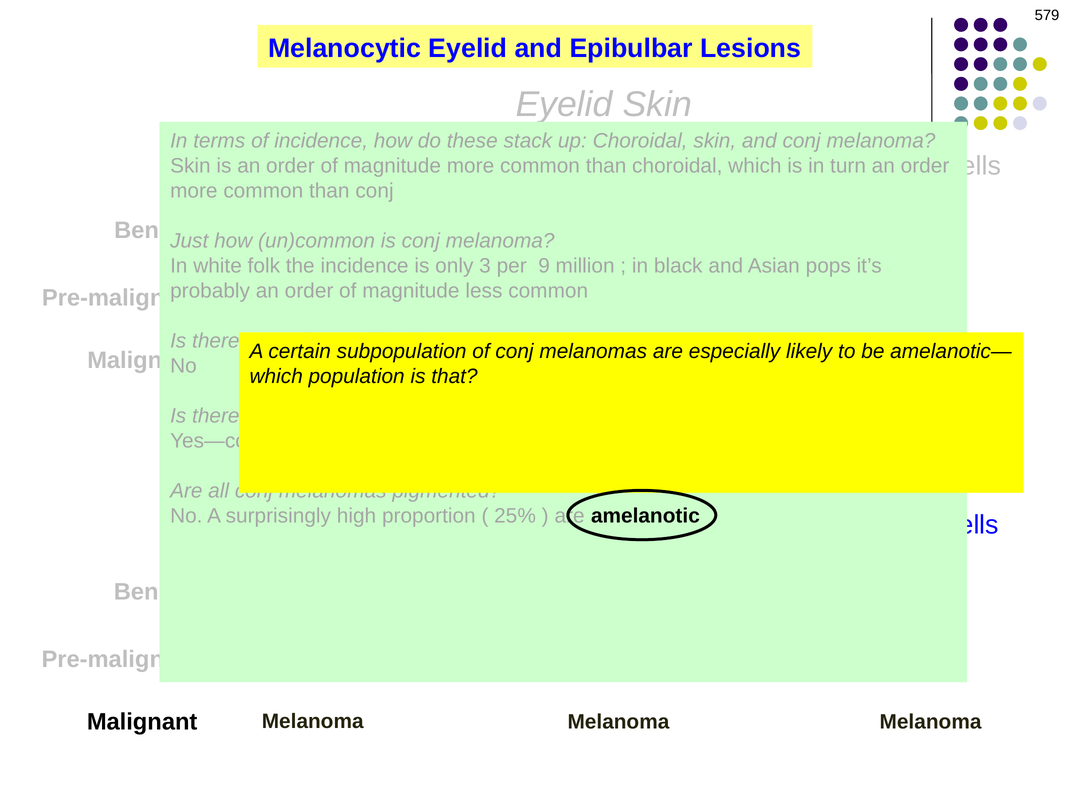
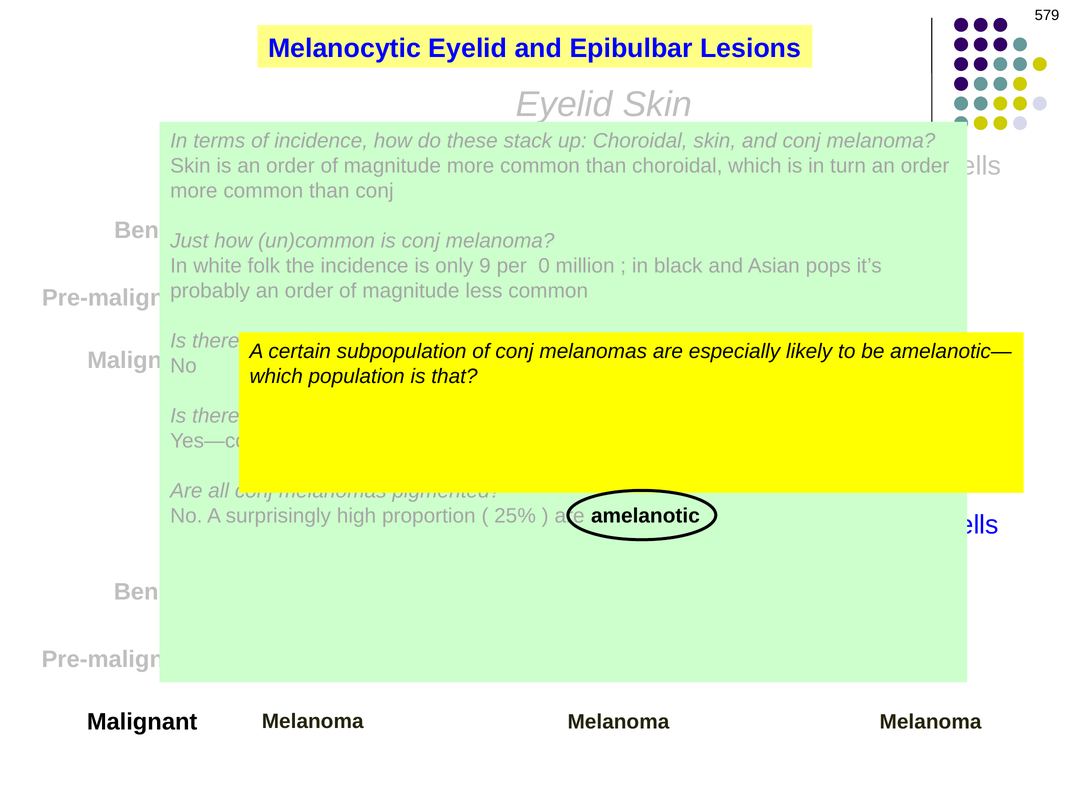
3: 3 -> 9
9: 9 -> 0
